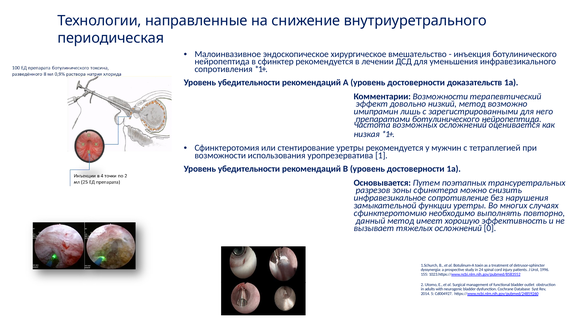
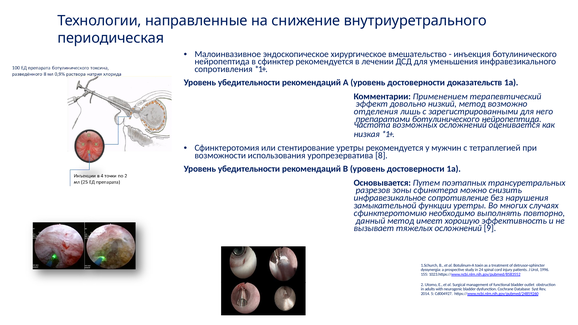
Комментарии Возможности: Возможности -> Применением
имипрамин: имипрамин -> отделения
1: 1 -> 8
0: 0 -> 9
